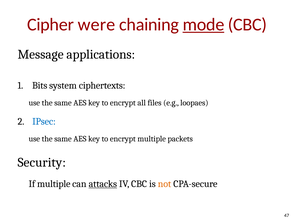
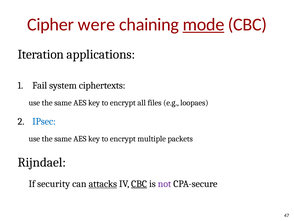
Message: Message -> Iteration
Bits: Bits -> Fail
Security: Security -> Rijndael
If multiple: multiple -> security
CBC at (139, 183) underline: none -> present
not colour: orange -> purple
